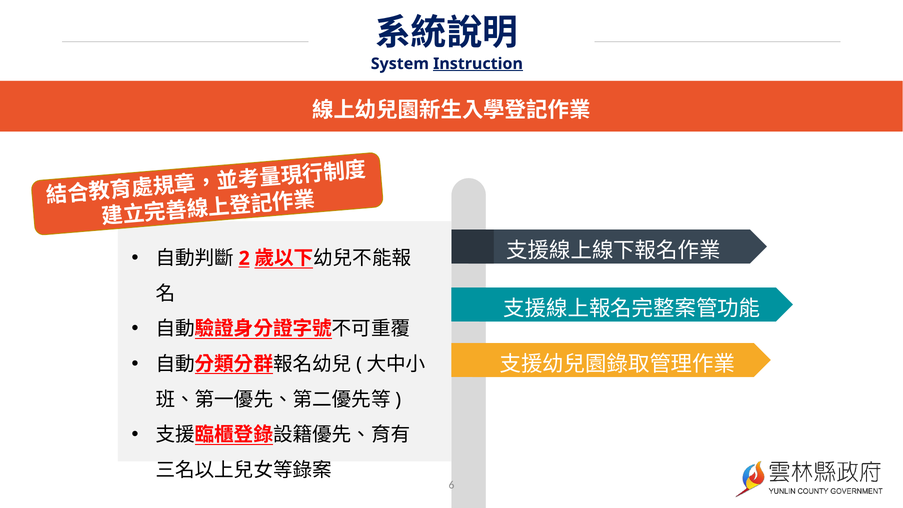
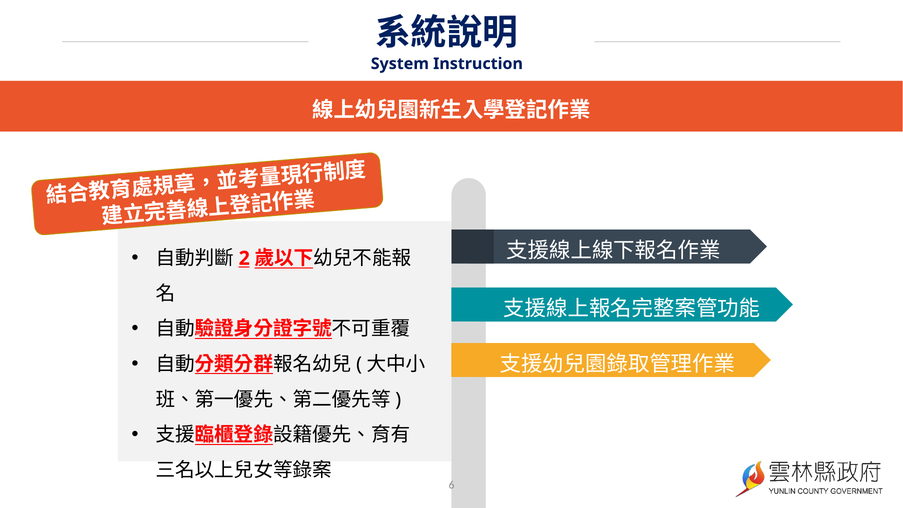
Instruction underline: present -> none
